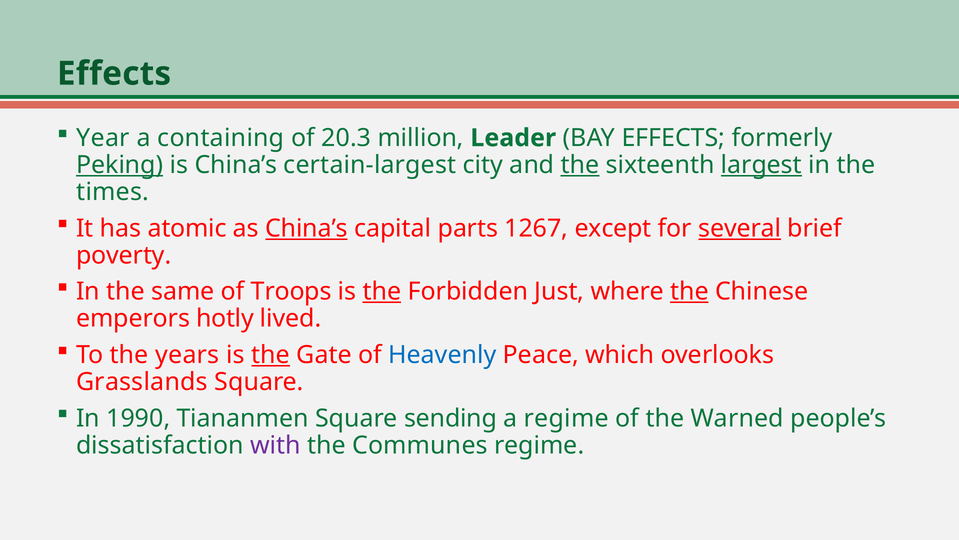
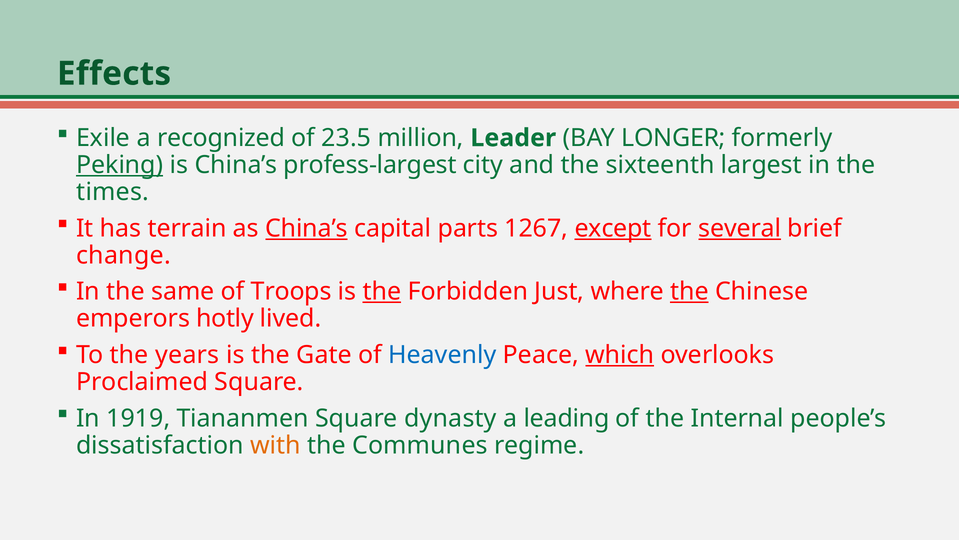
Year: Year -> Exile
containing: containing -> recognized
20.3: 20.3 -> 23.5
BAY EFFECTS: EFFECTS -> LONGER
certain-largest: certain-largest -> profess-largest
the at (580, 165) underline: present -> none
largest underline: present -> none
atomic: atomic -> terrain
except underline: none -> present
poverty: poverty -> change
the at (271, 355) underline: present -> none
which underline: none -> present
Grasslands: Grasslands -> Proclaimed
1990: 1990 -> 1919
sending: sending -> dynasty
a regime: regime -> leading
Warned: Warned -> Internal
with colour: purple -> orange
